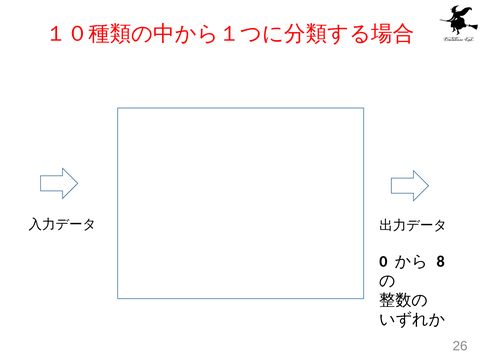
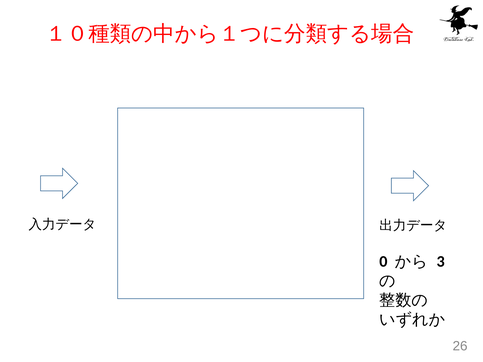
8: 8 -> 3
